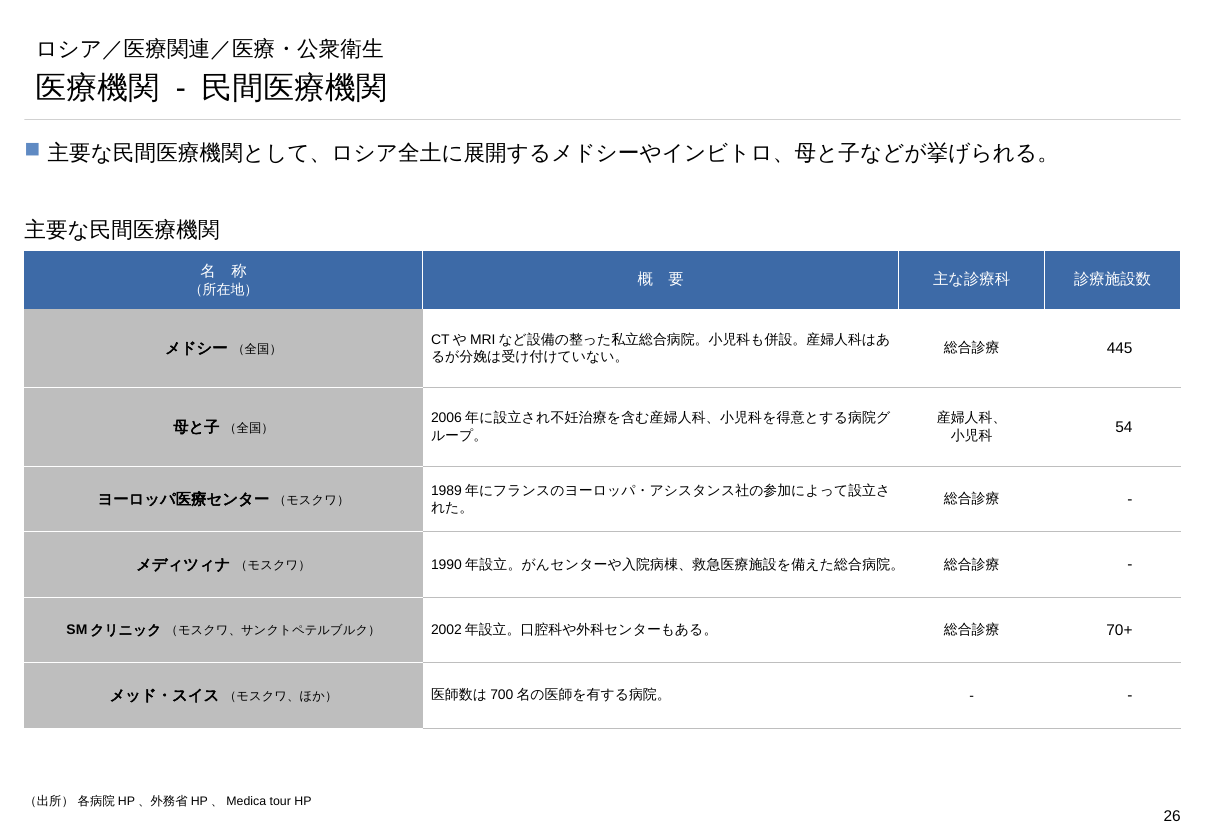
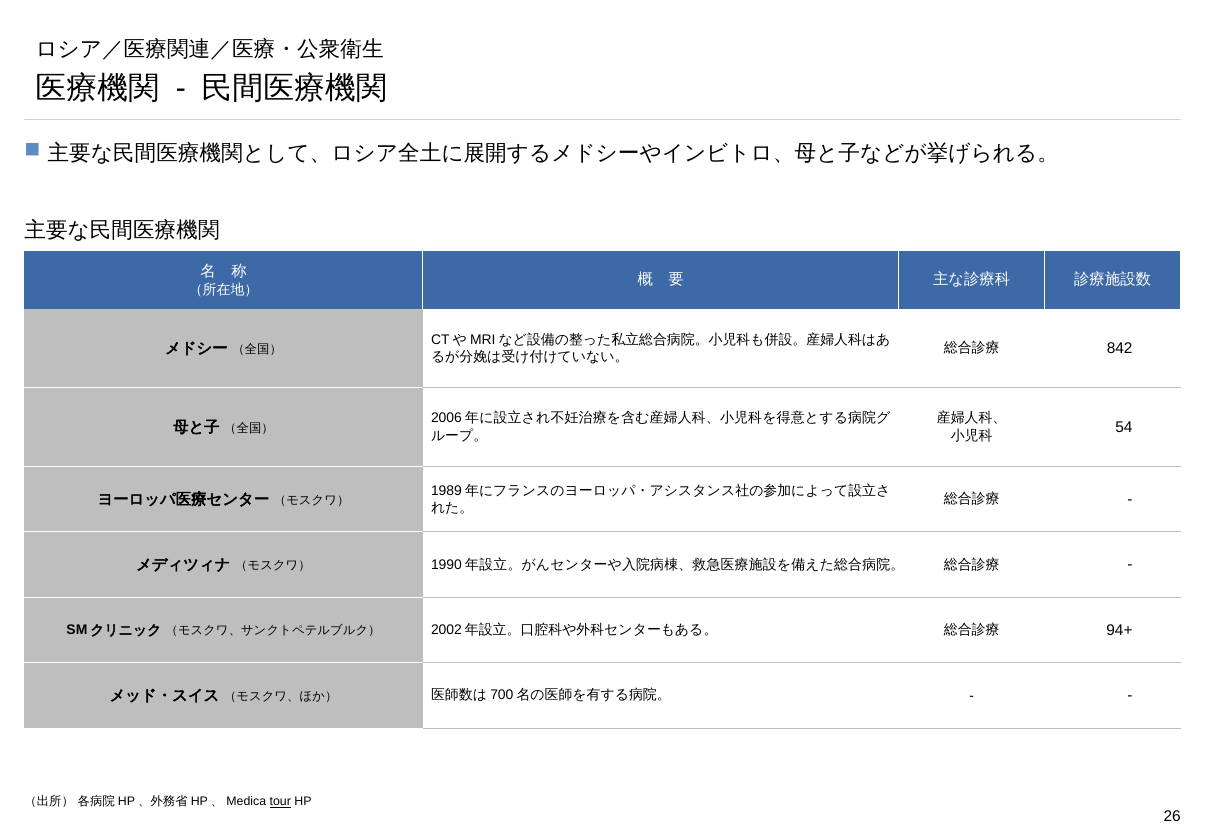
445: 445 -> 842
70+: 70+ -> 94+
tour underline: none -> present
